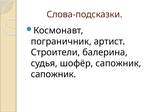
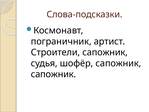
Строители балерина: балерина -> сапожник
